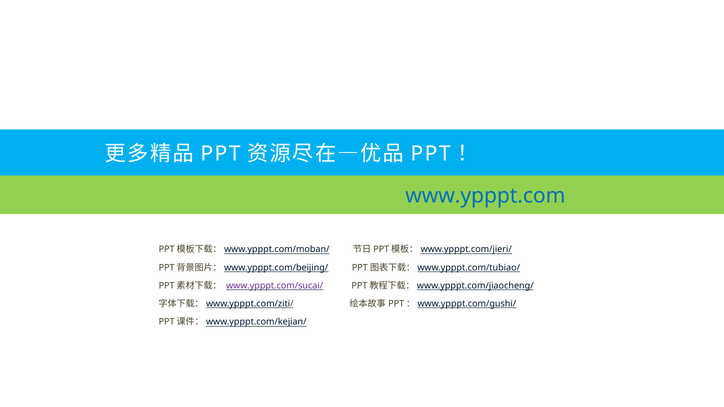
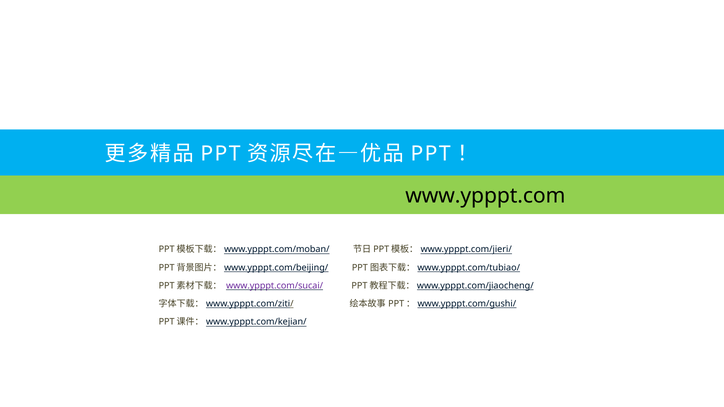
www.ypppt.com colour: blue -> black
